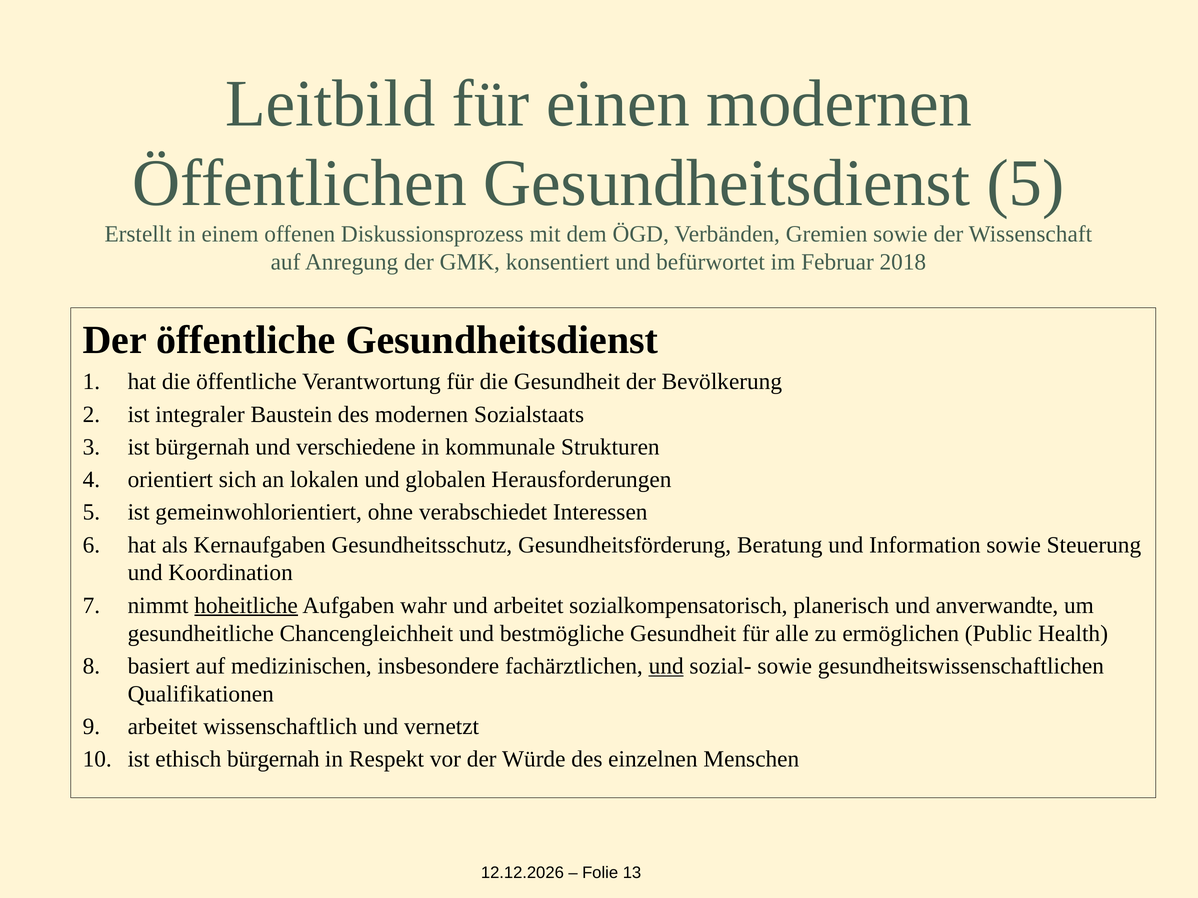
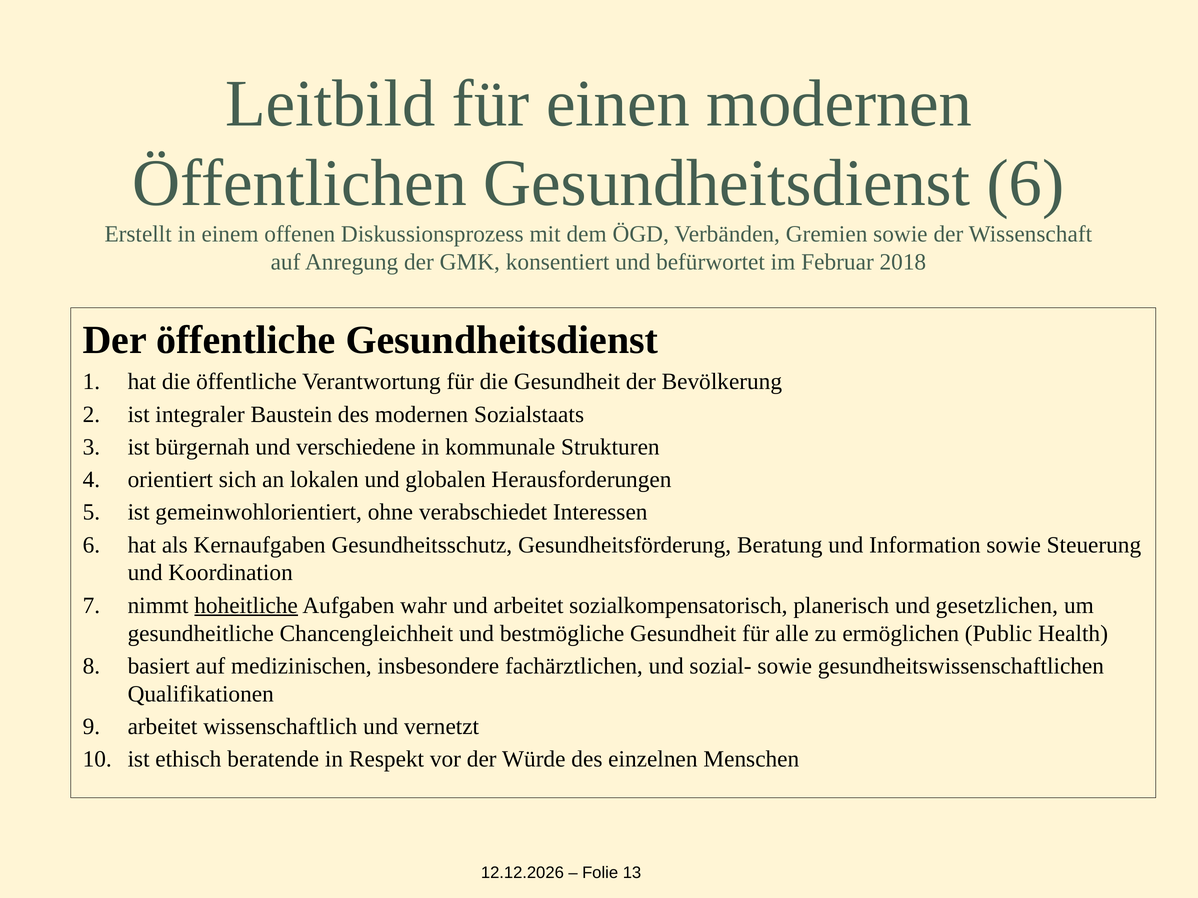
Gesundheitsdienst 5: 5 -> 6
anverwandte: anverwandte -> gesetzlichen
und at (666, 666) underline: present -> none
ethisch bürgernah: bürgernah -> beratende
